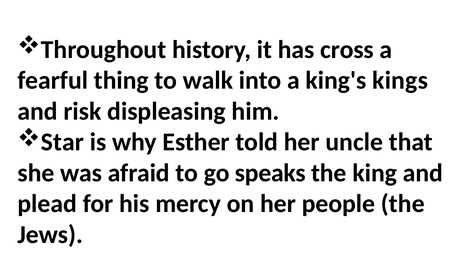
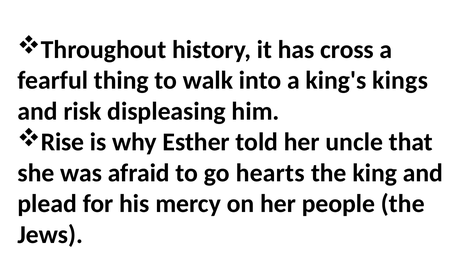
Star: Star -> Rise
speaks: speaks -> hearts
